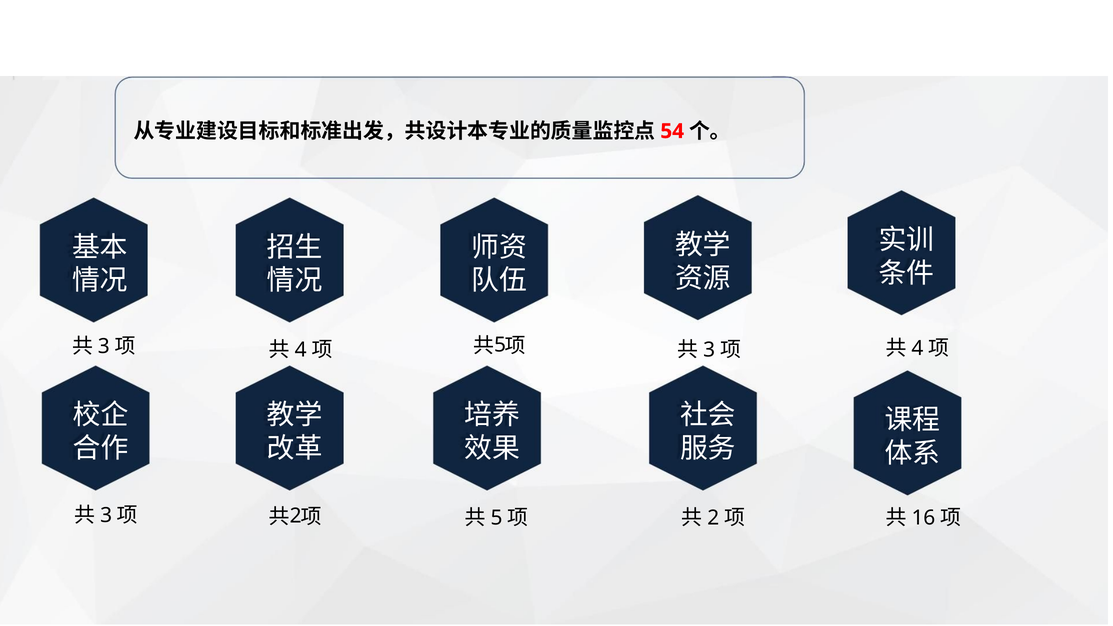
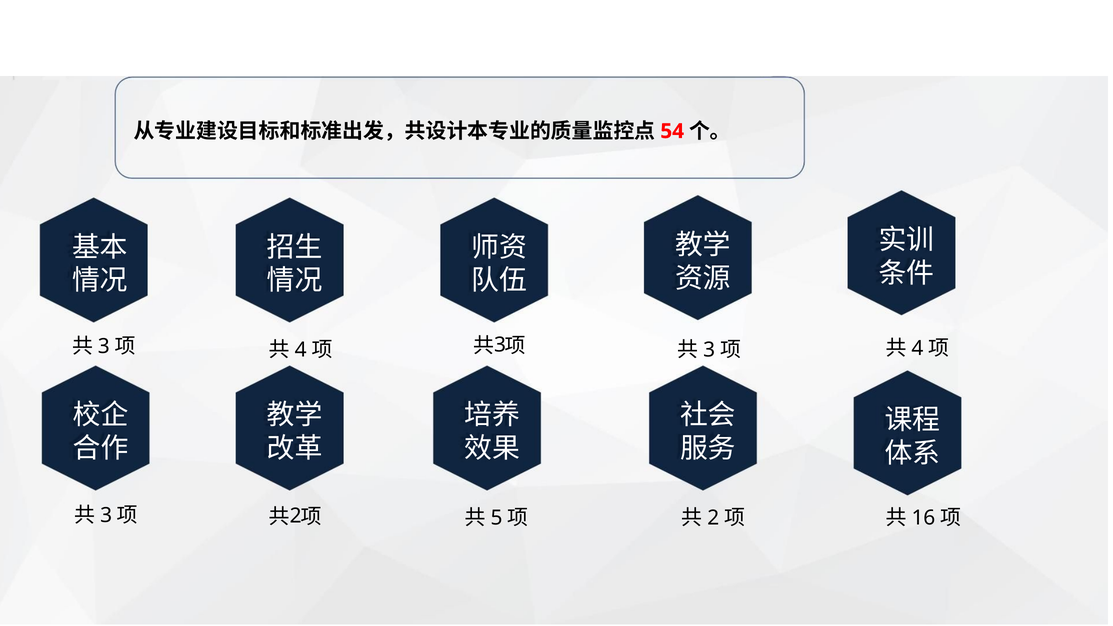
5: 5 -> 3
